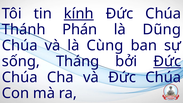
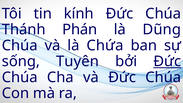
kính underline: present -> none
Cùng: Cùng -> Chứa
Tháng: Tháng -> Tuyên
